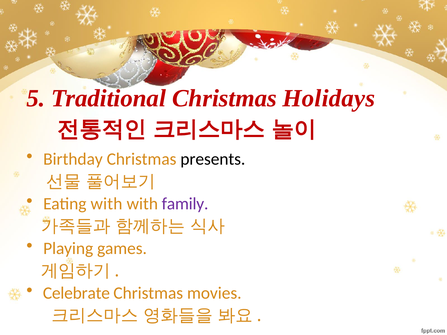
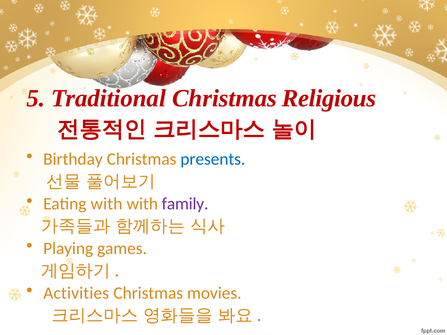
Holidays: Holidays -> Religious
presents colour: black -> blue
Celebrate: Celebrate -> Activities
